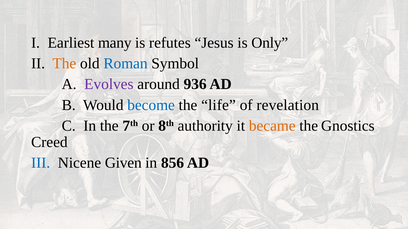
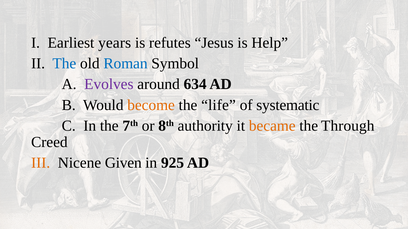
many: many -> years
Only: Only -> Help
The at (64, 64) colour: orange -> blue
936: 936 -> 634
become colour: blue -> orange
revelation: revelation -> systematic
Gnostics: Gnostics -> Through
III colour: blue -> orange
856: 856 -> 925
